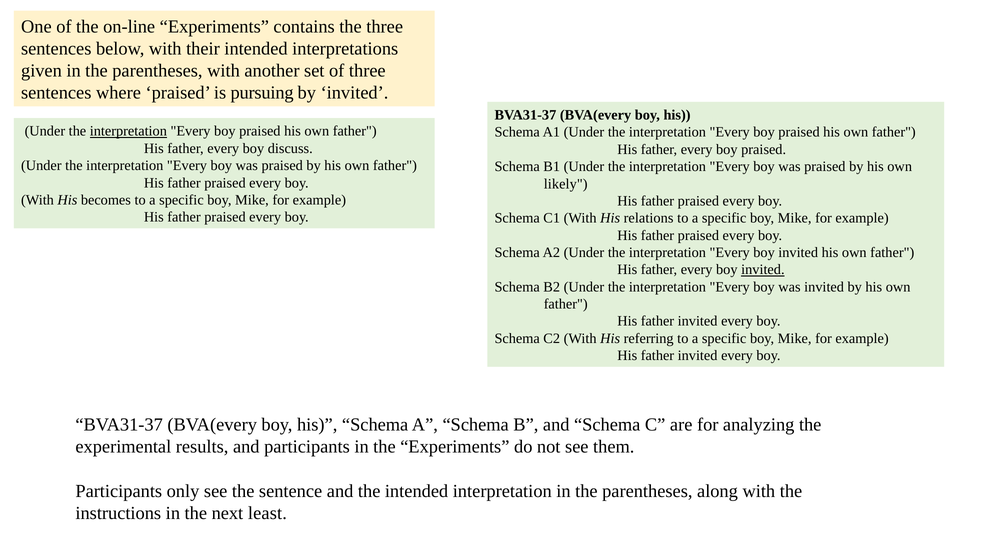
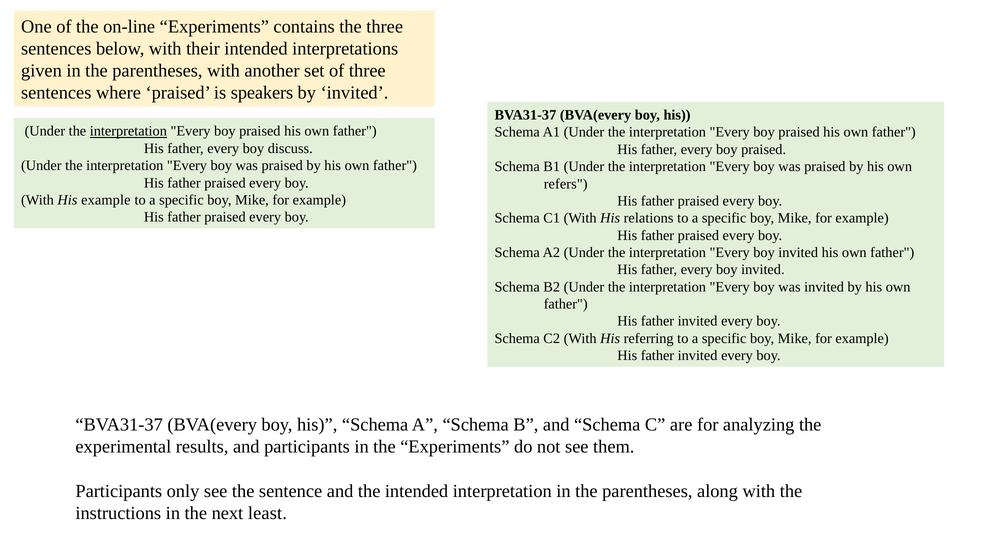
pursuing: pursuing -> speakers
likely: likely -> refers
His becomes: becomes -> example
invited at (763, 270) underline: present -> none
